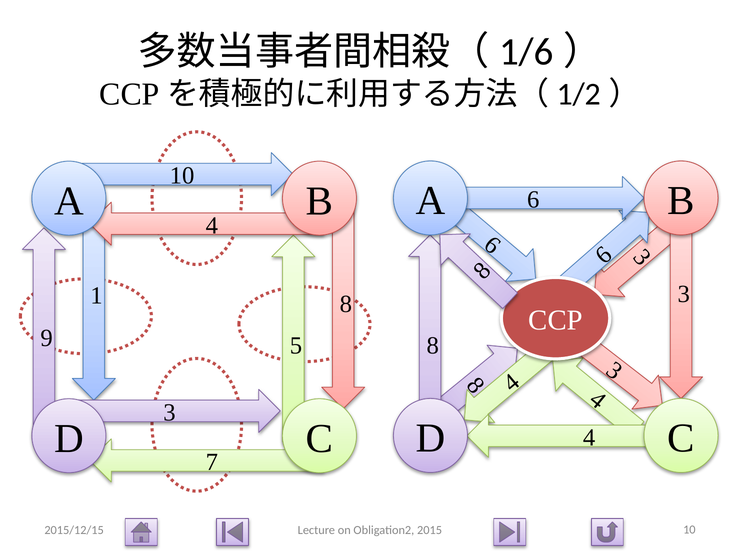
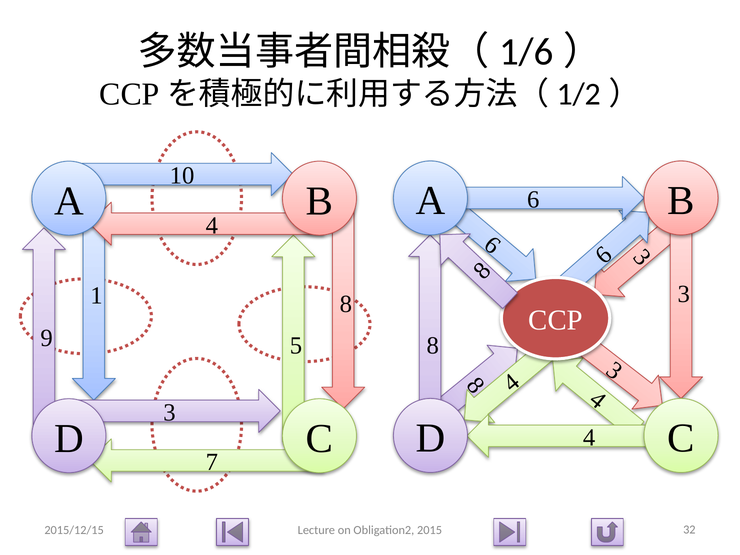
2015 10: 10 -> 32
